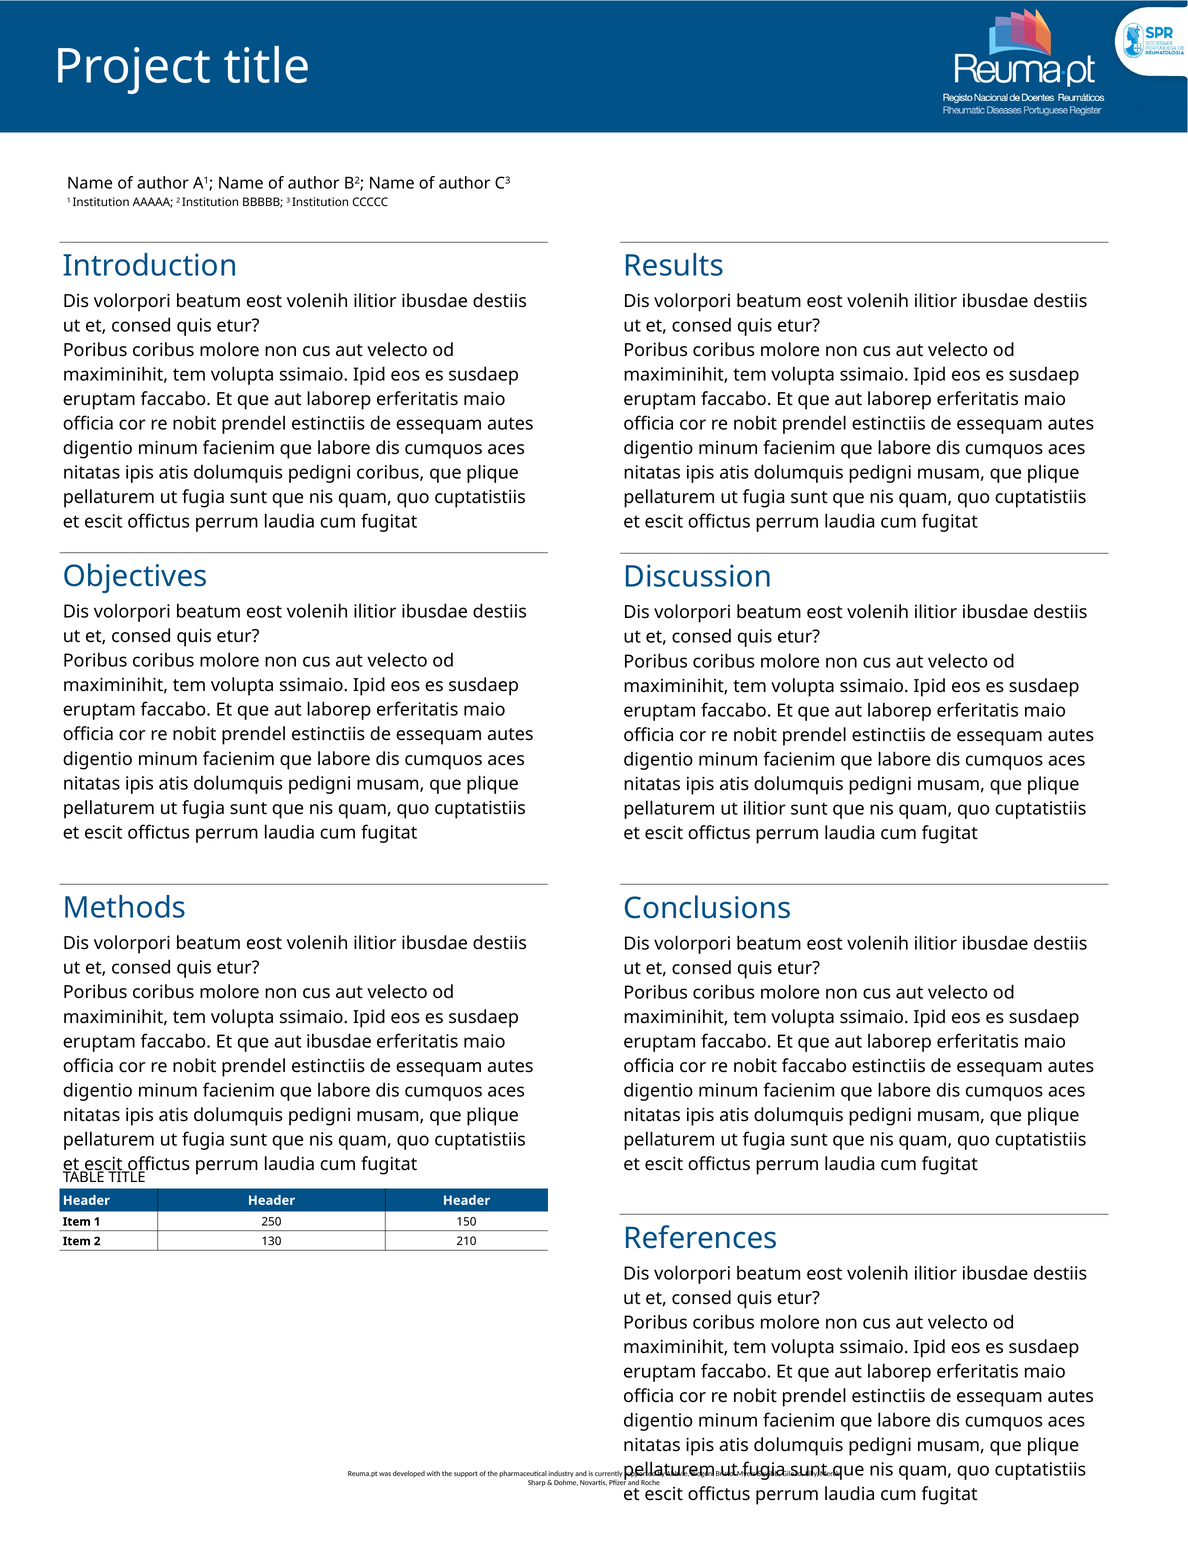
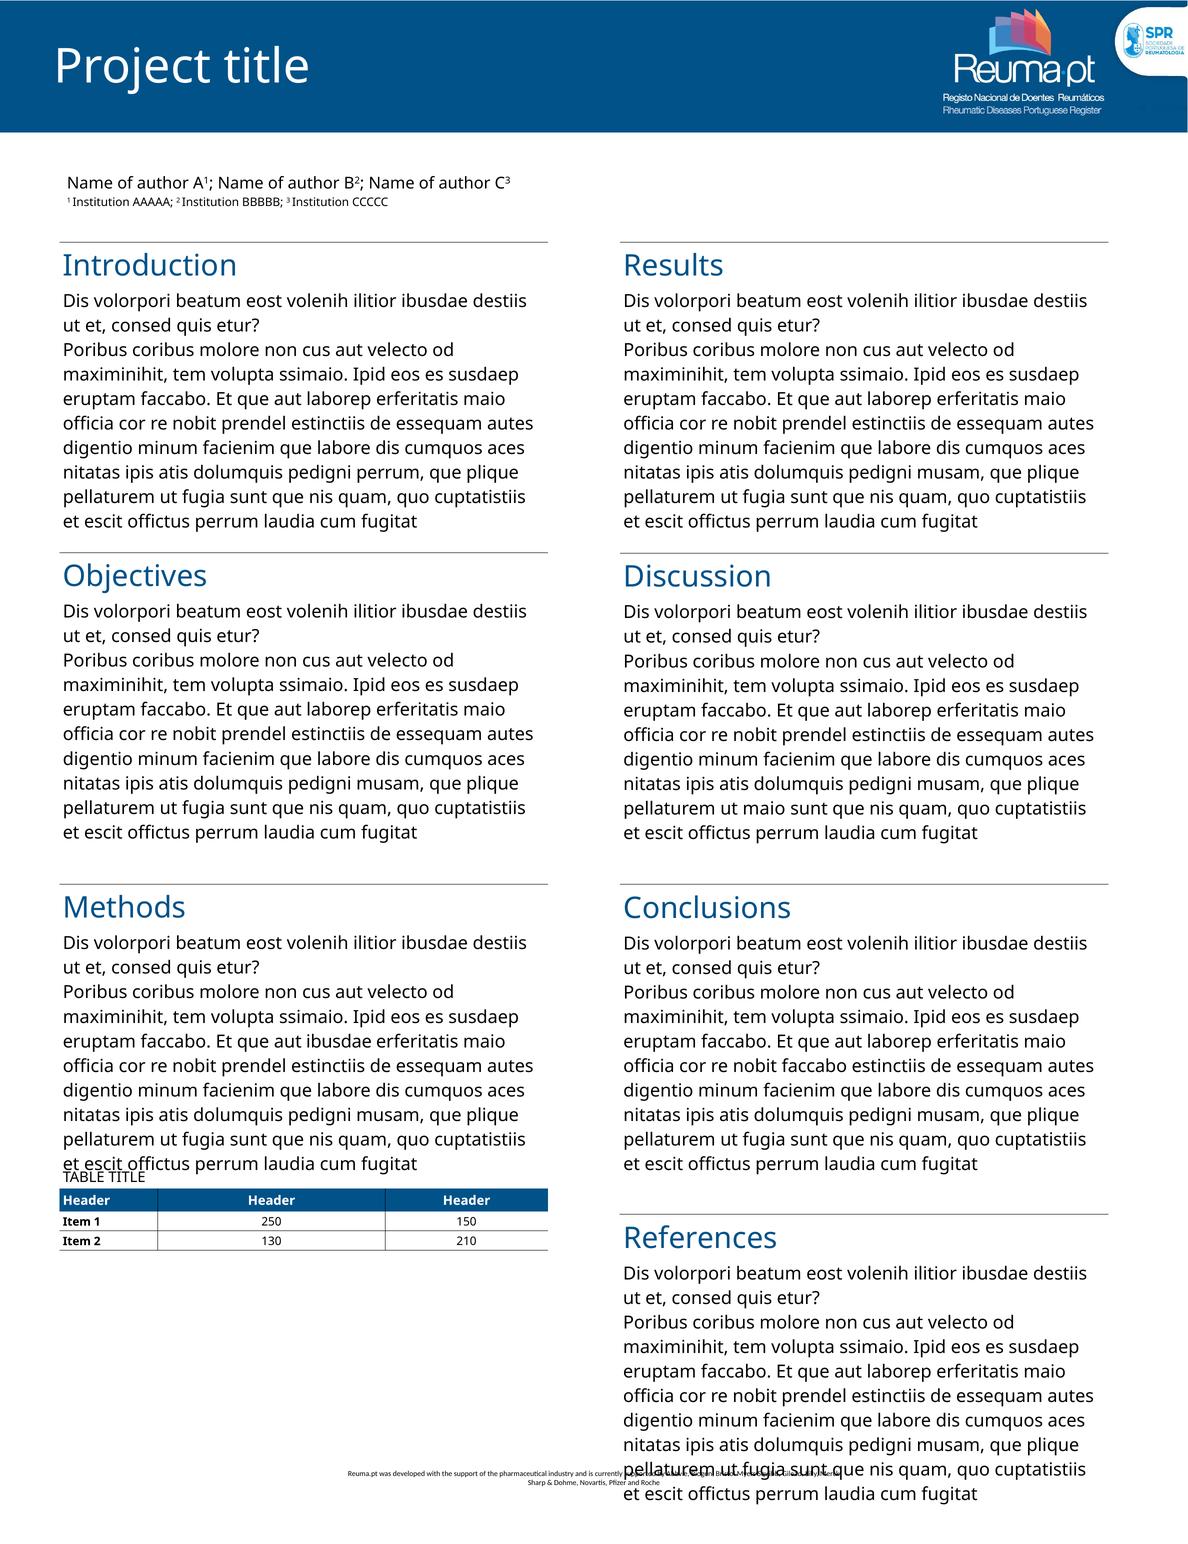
pedigni coribus: coribus -> perrum
ut ilitior: ilitior -> maio
